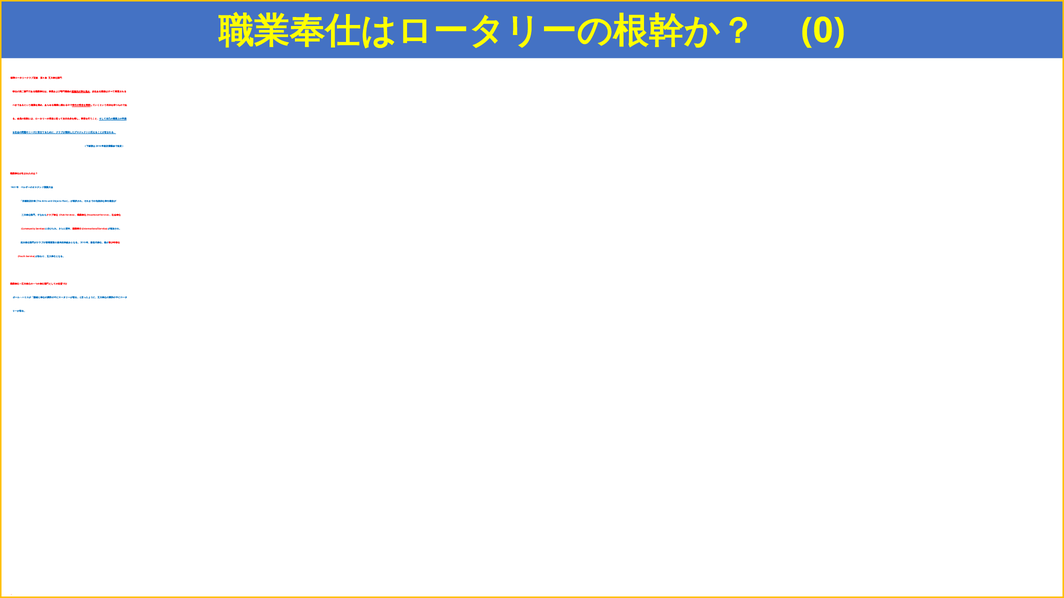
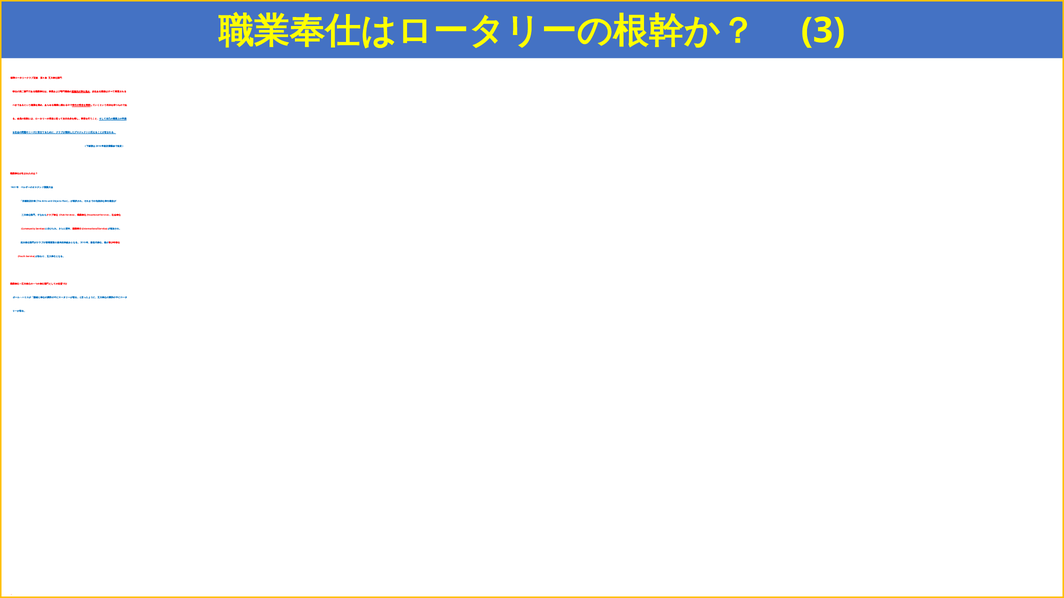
0: 0 -> 3
